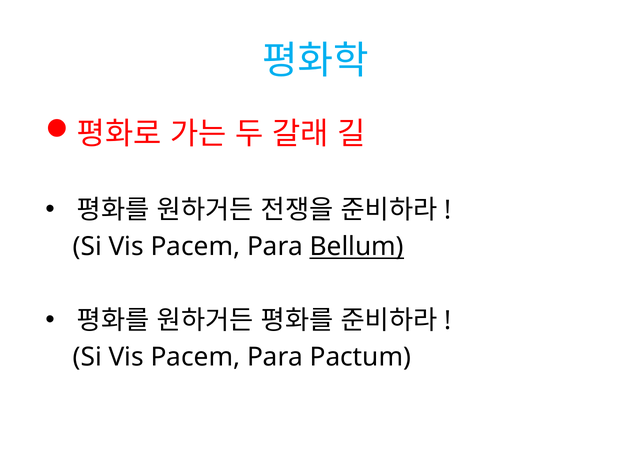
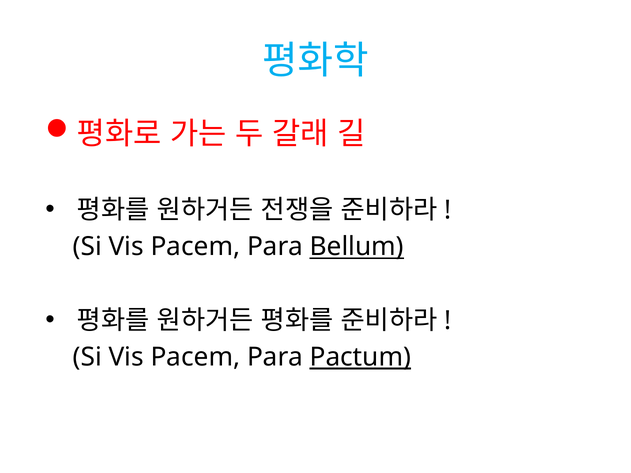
Pactum underline: none -> present
